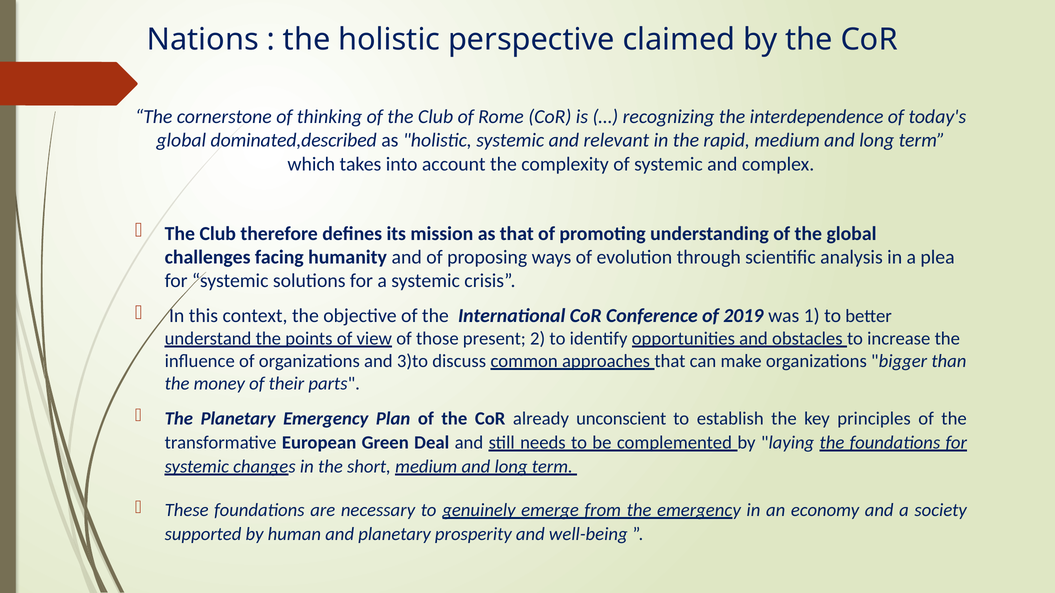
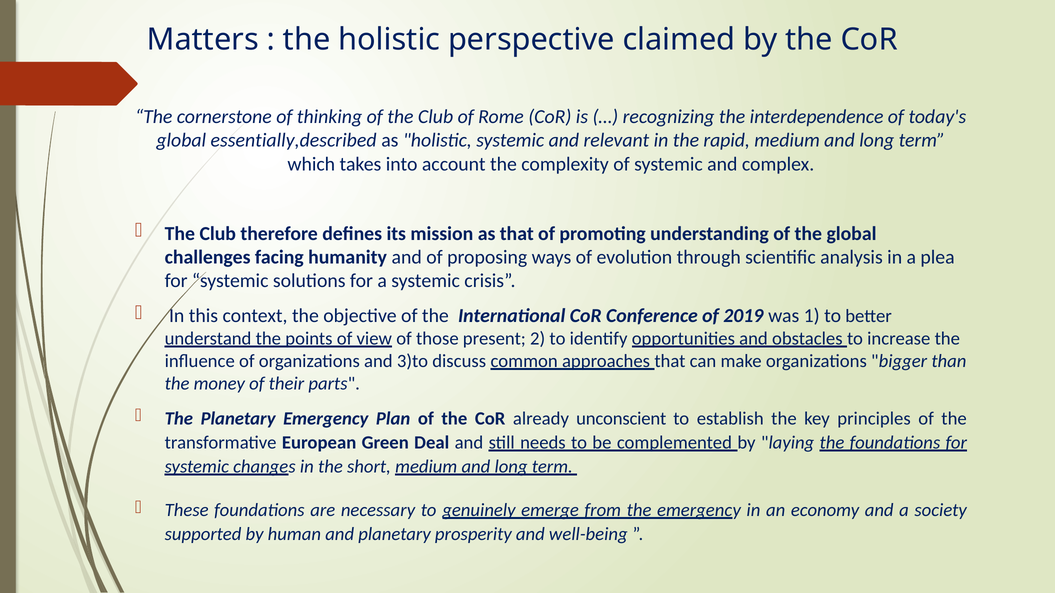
Nations: Nations -> Matters
dominated,described: dominated,described -> essentially,described
